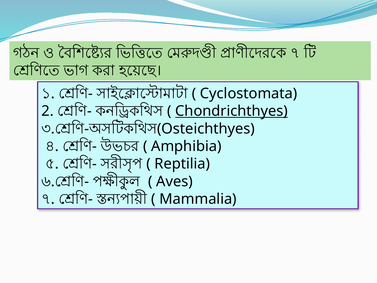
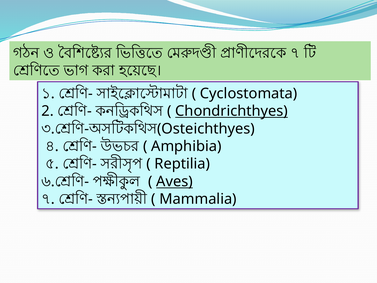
Aves underline: none -> present
